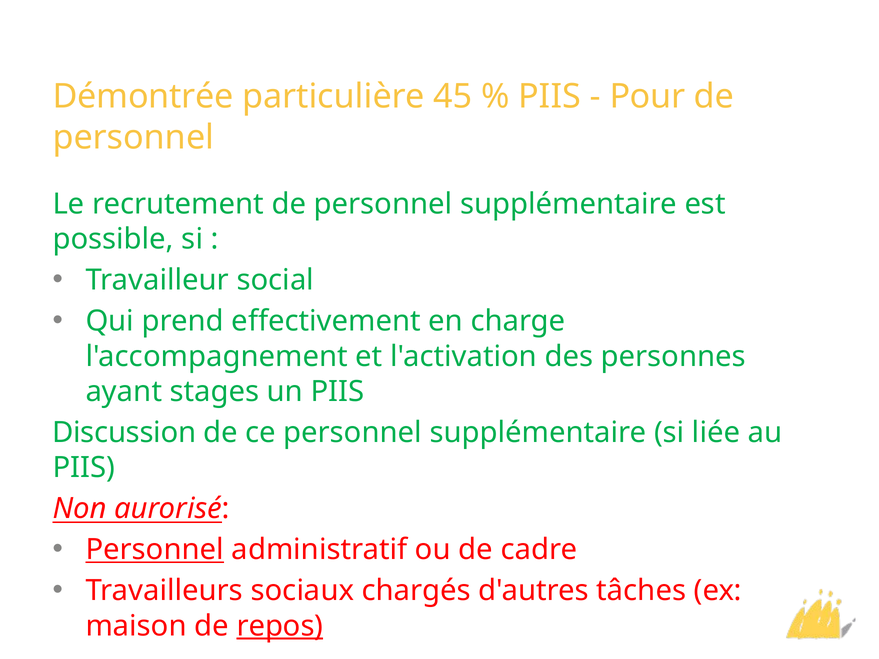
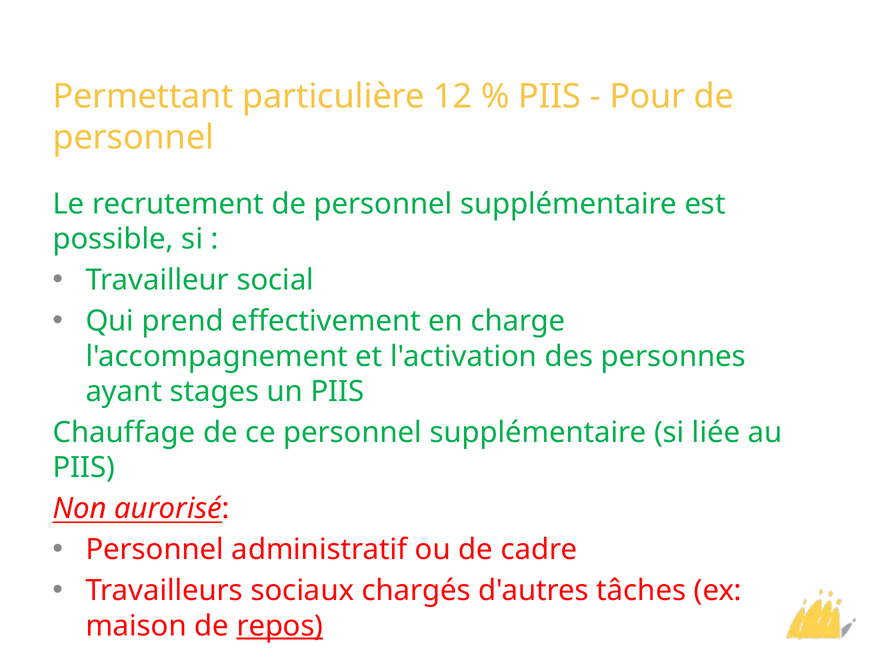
Démontrée: Démontrée -> Permettant
45: 45 -> 12
Discussion: Discussion -> Chauffage
Personnel at (155, 550) underline: present -> none
